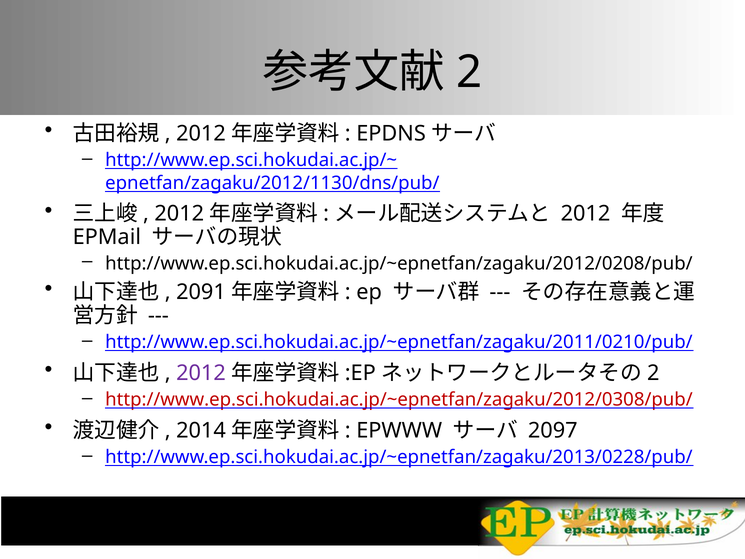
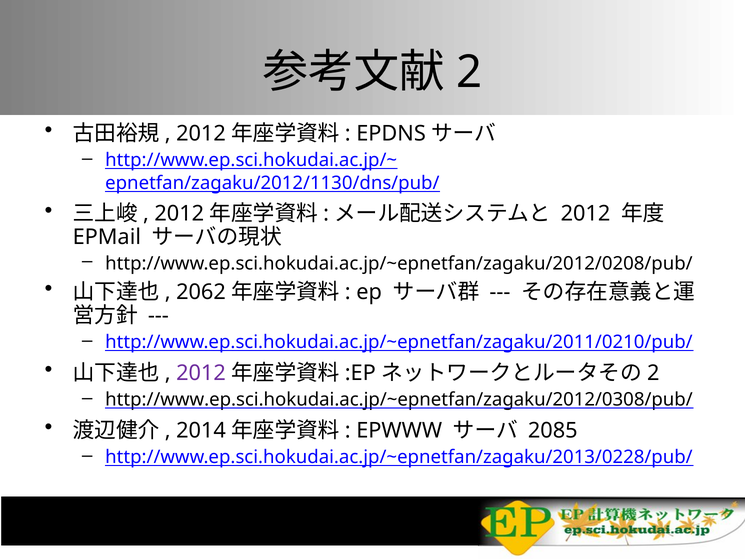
2091: 2091 -> 2062
http://www.ep.sci.hokudai.ac.jp/~epnetfan/zagaku/2012/0308/pub/ colour: red -> black
2097: 2097 -> 2085
